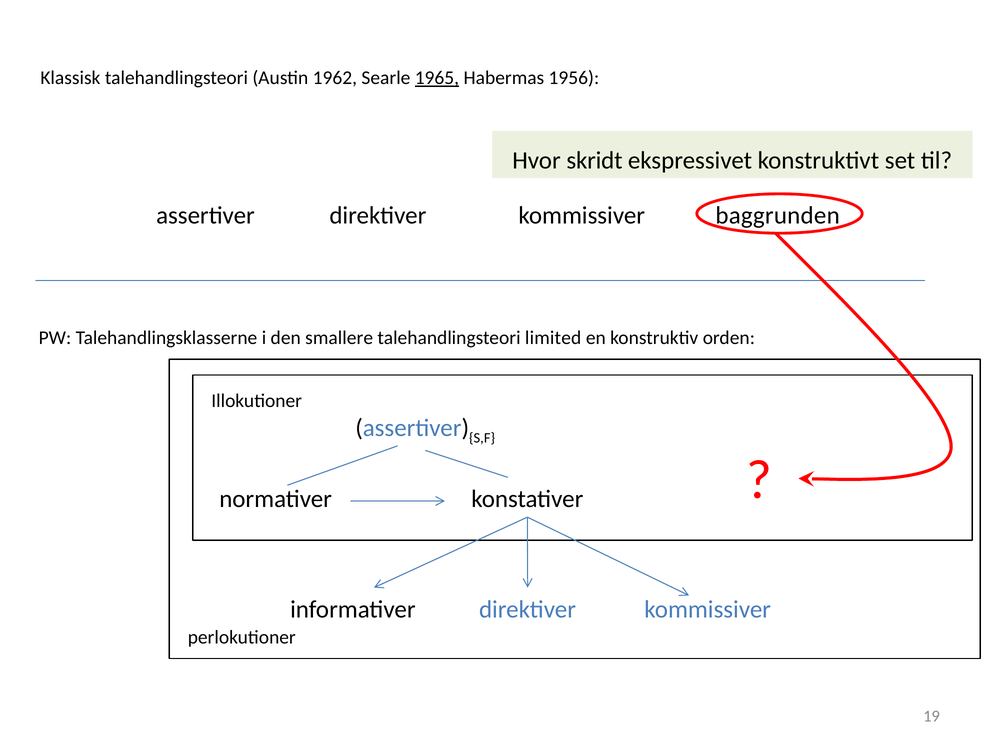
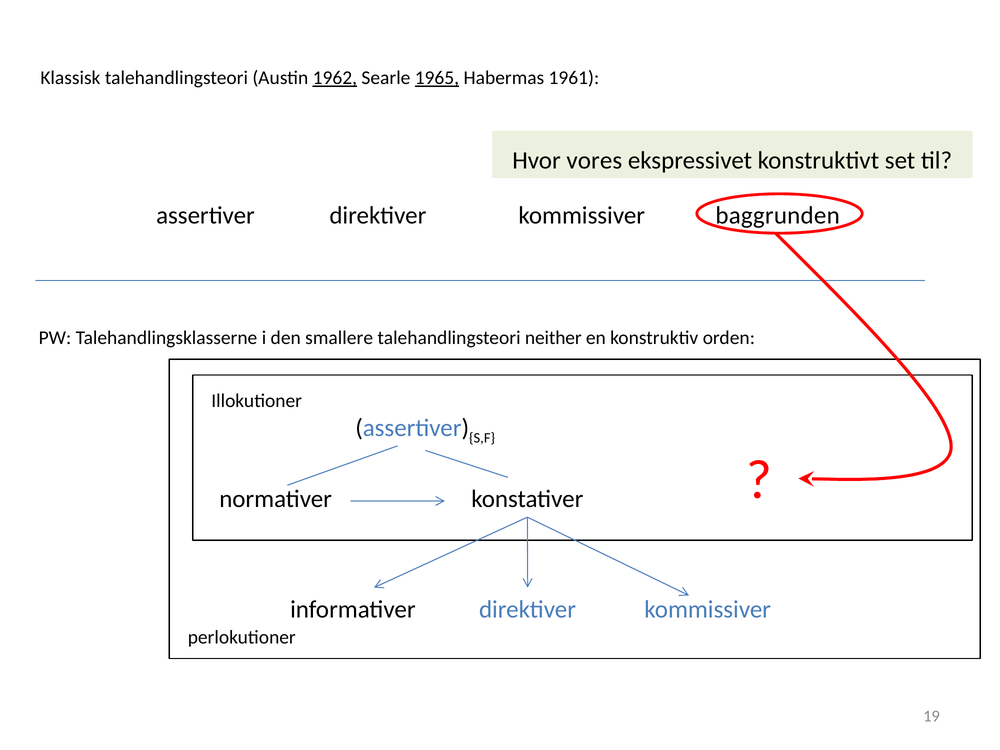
1962 underline: none -> present
1956: 1956 -> 1961
skridt: skridt -> vores
limited: limited -> neither
